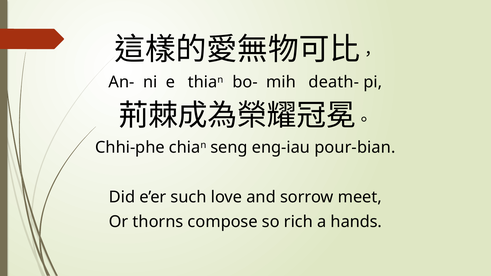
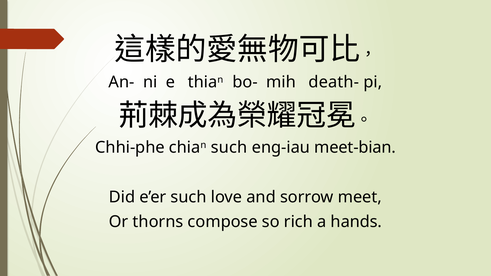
chian seng: seng -> such
pour-bian: pour-bian -> meet-bian
